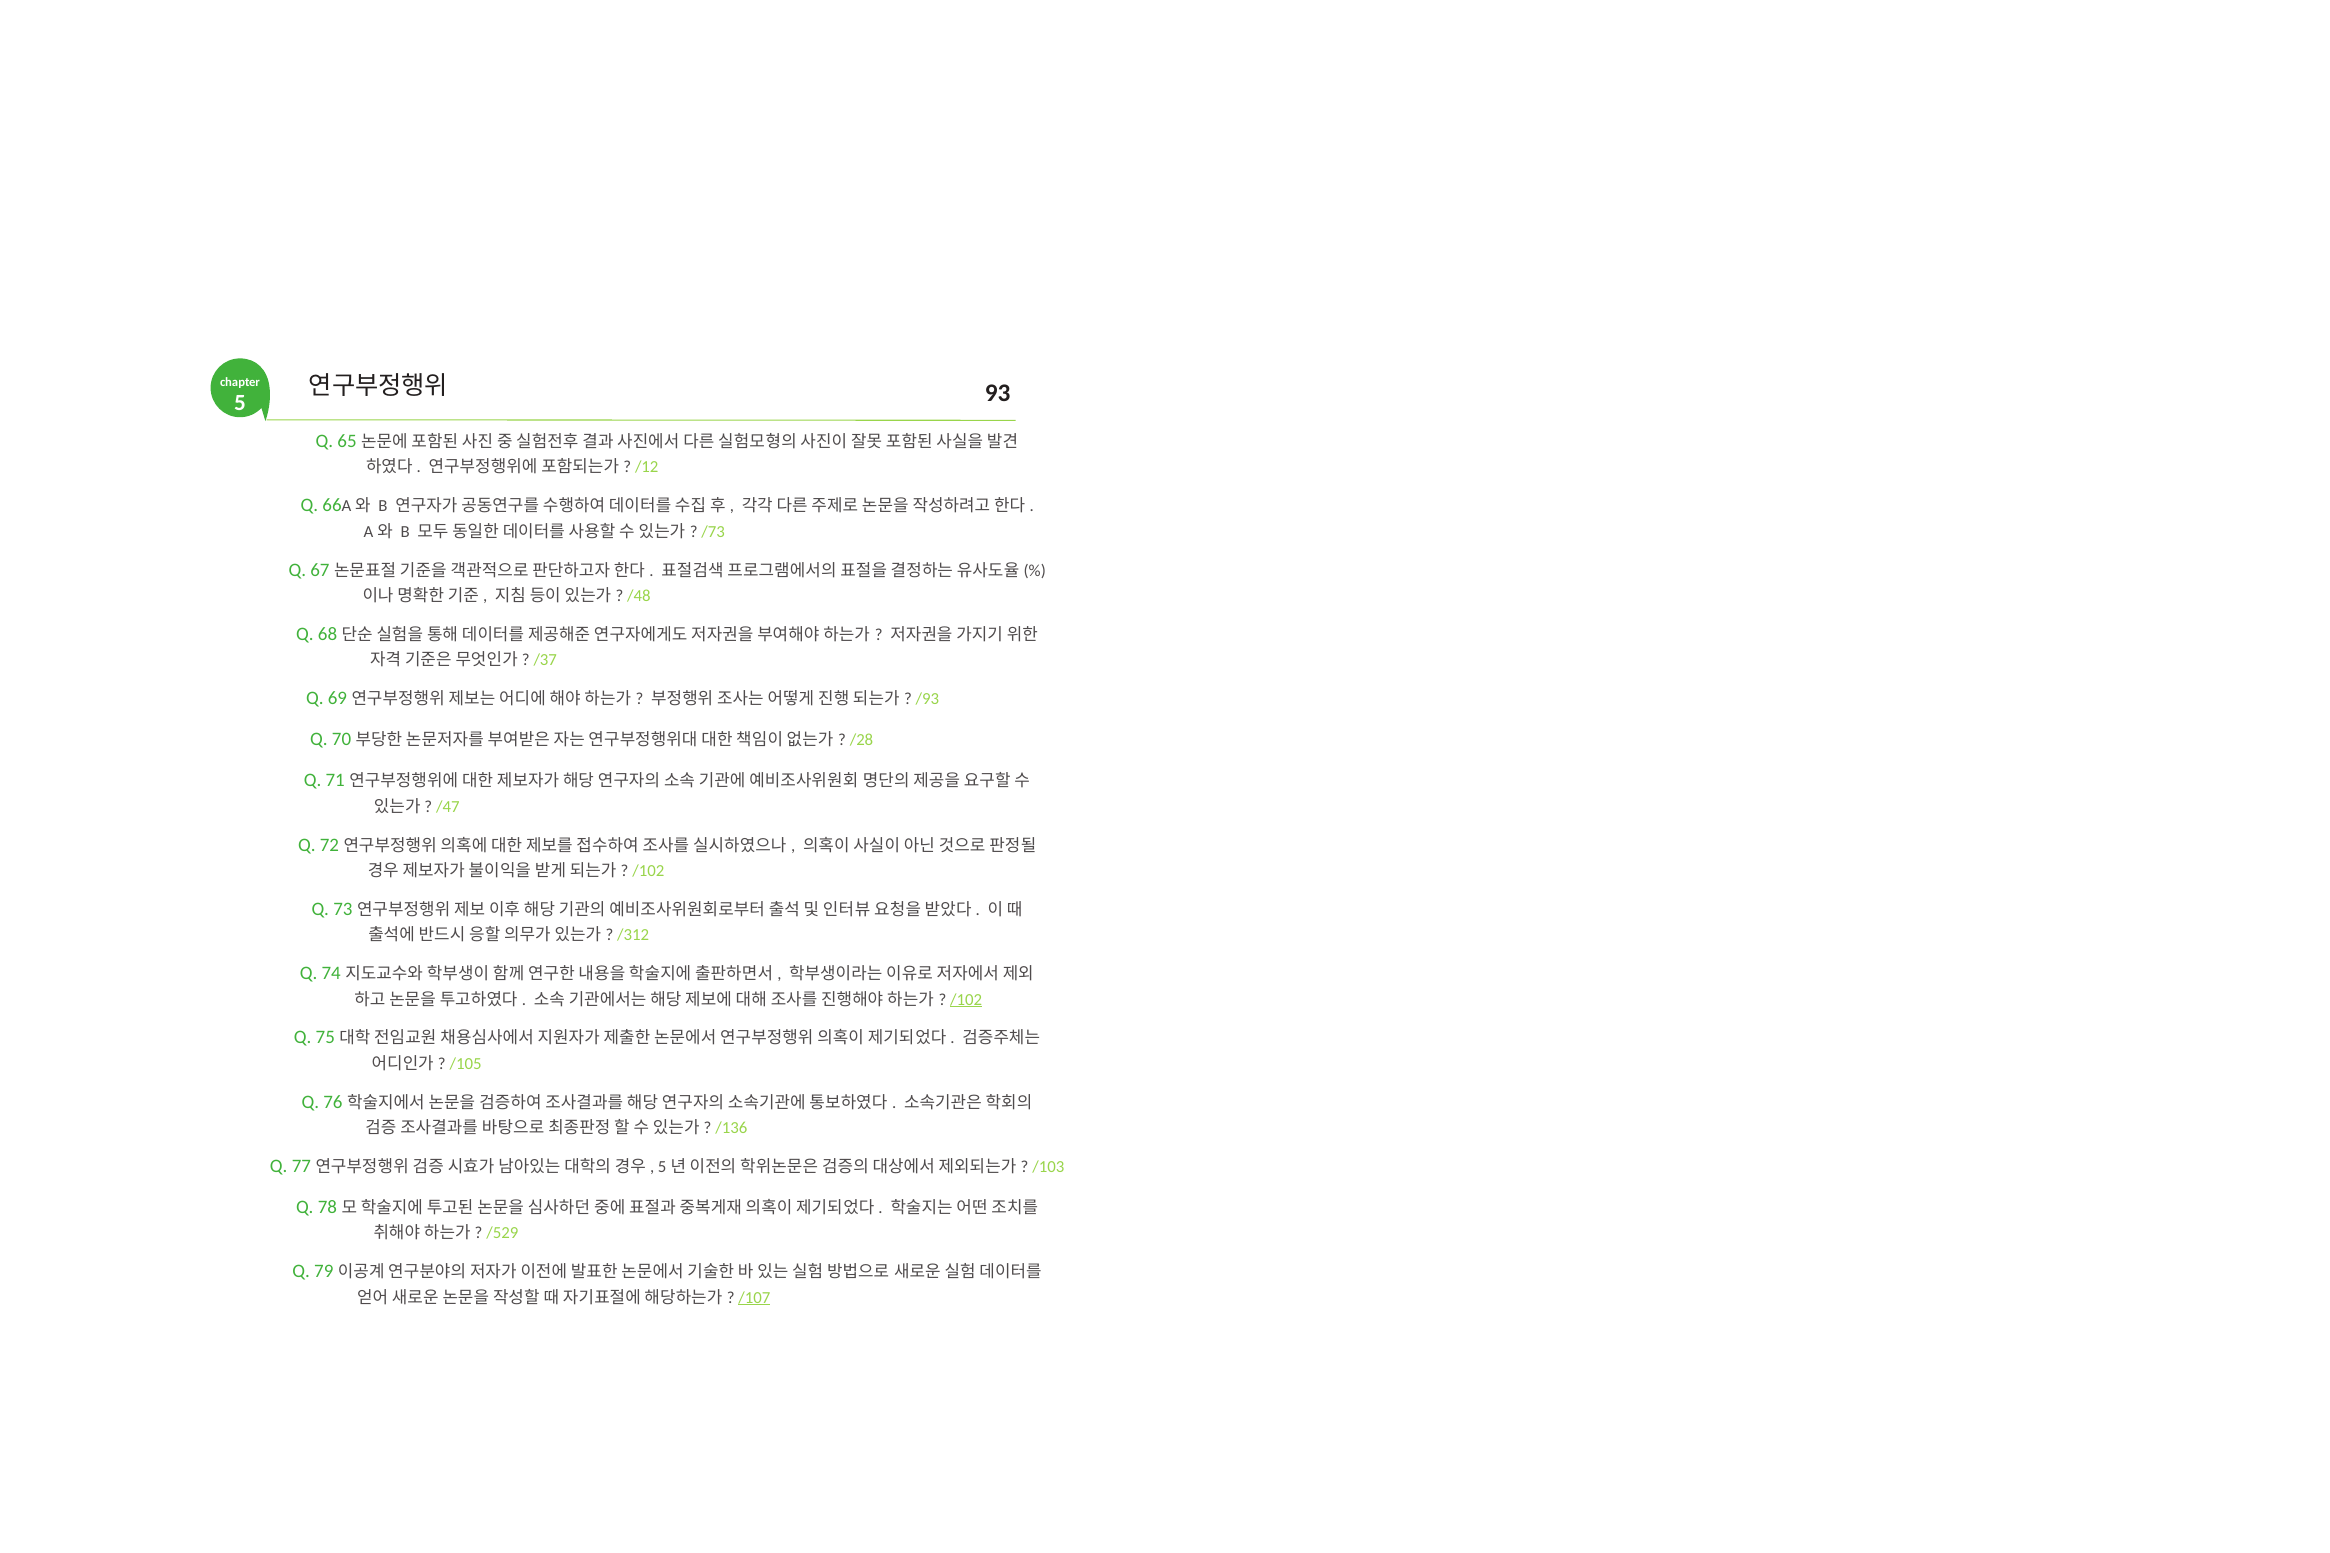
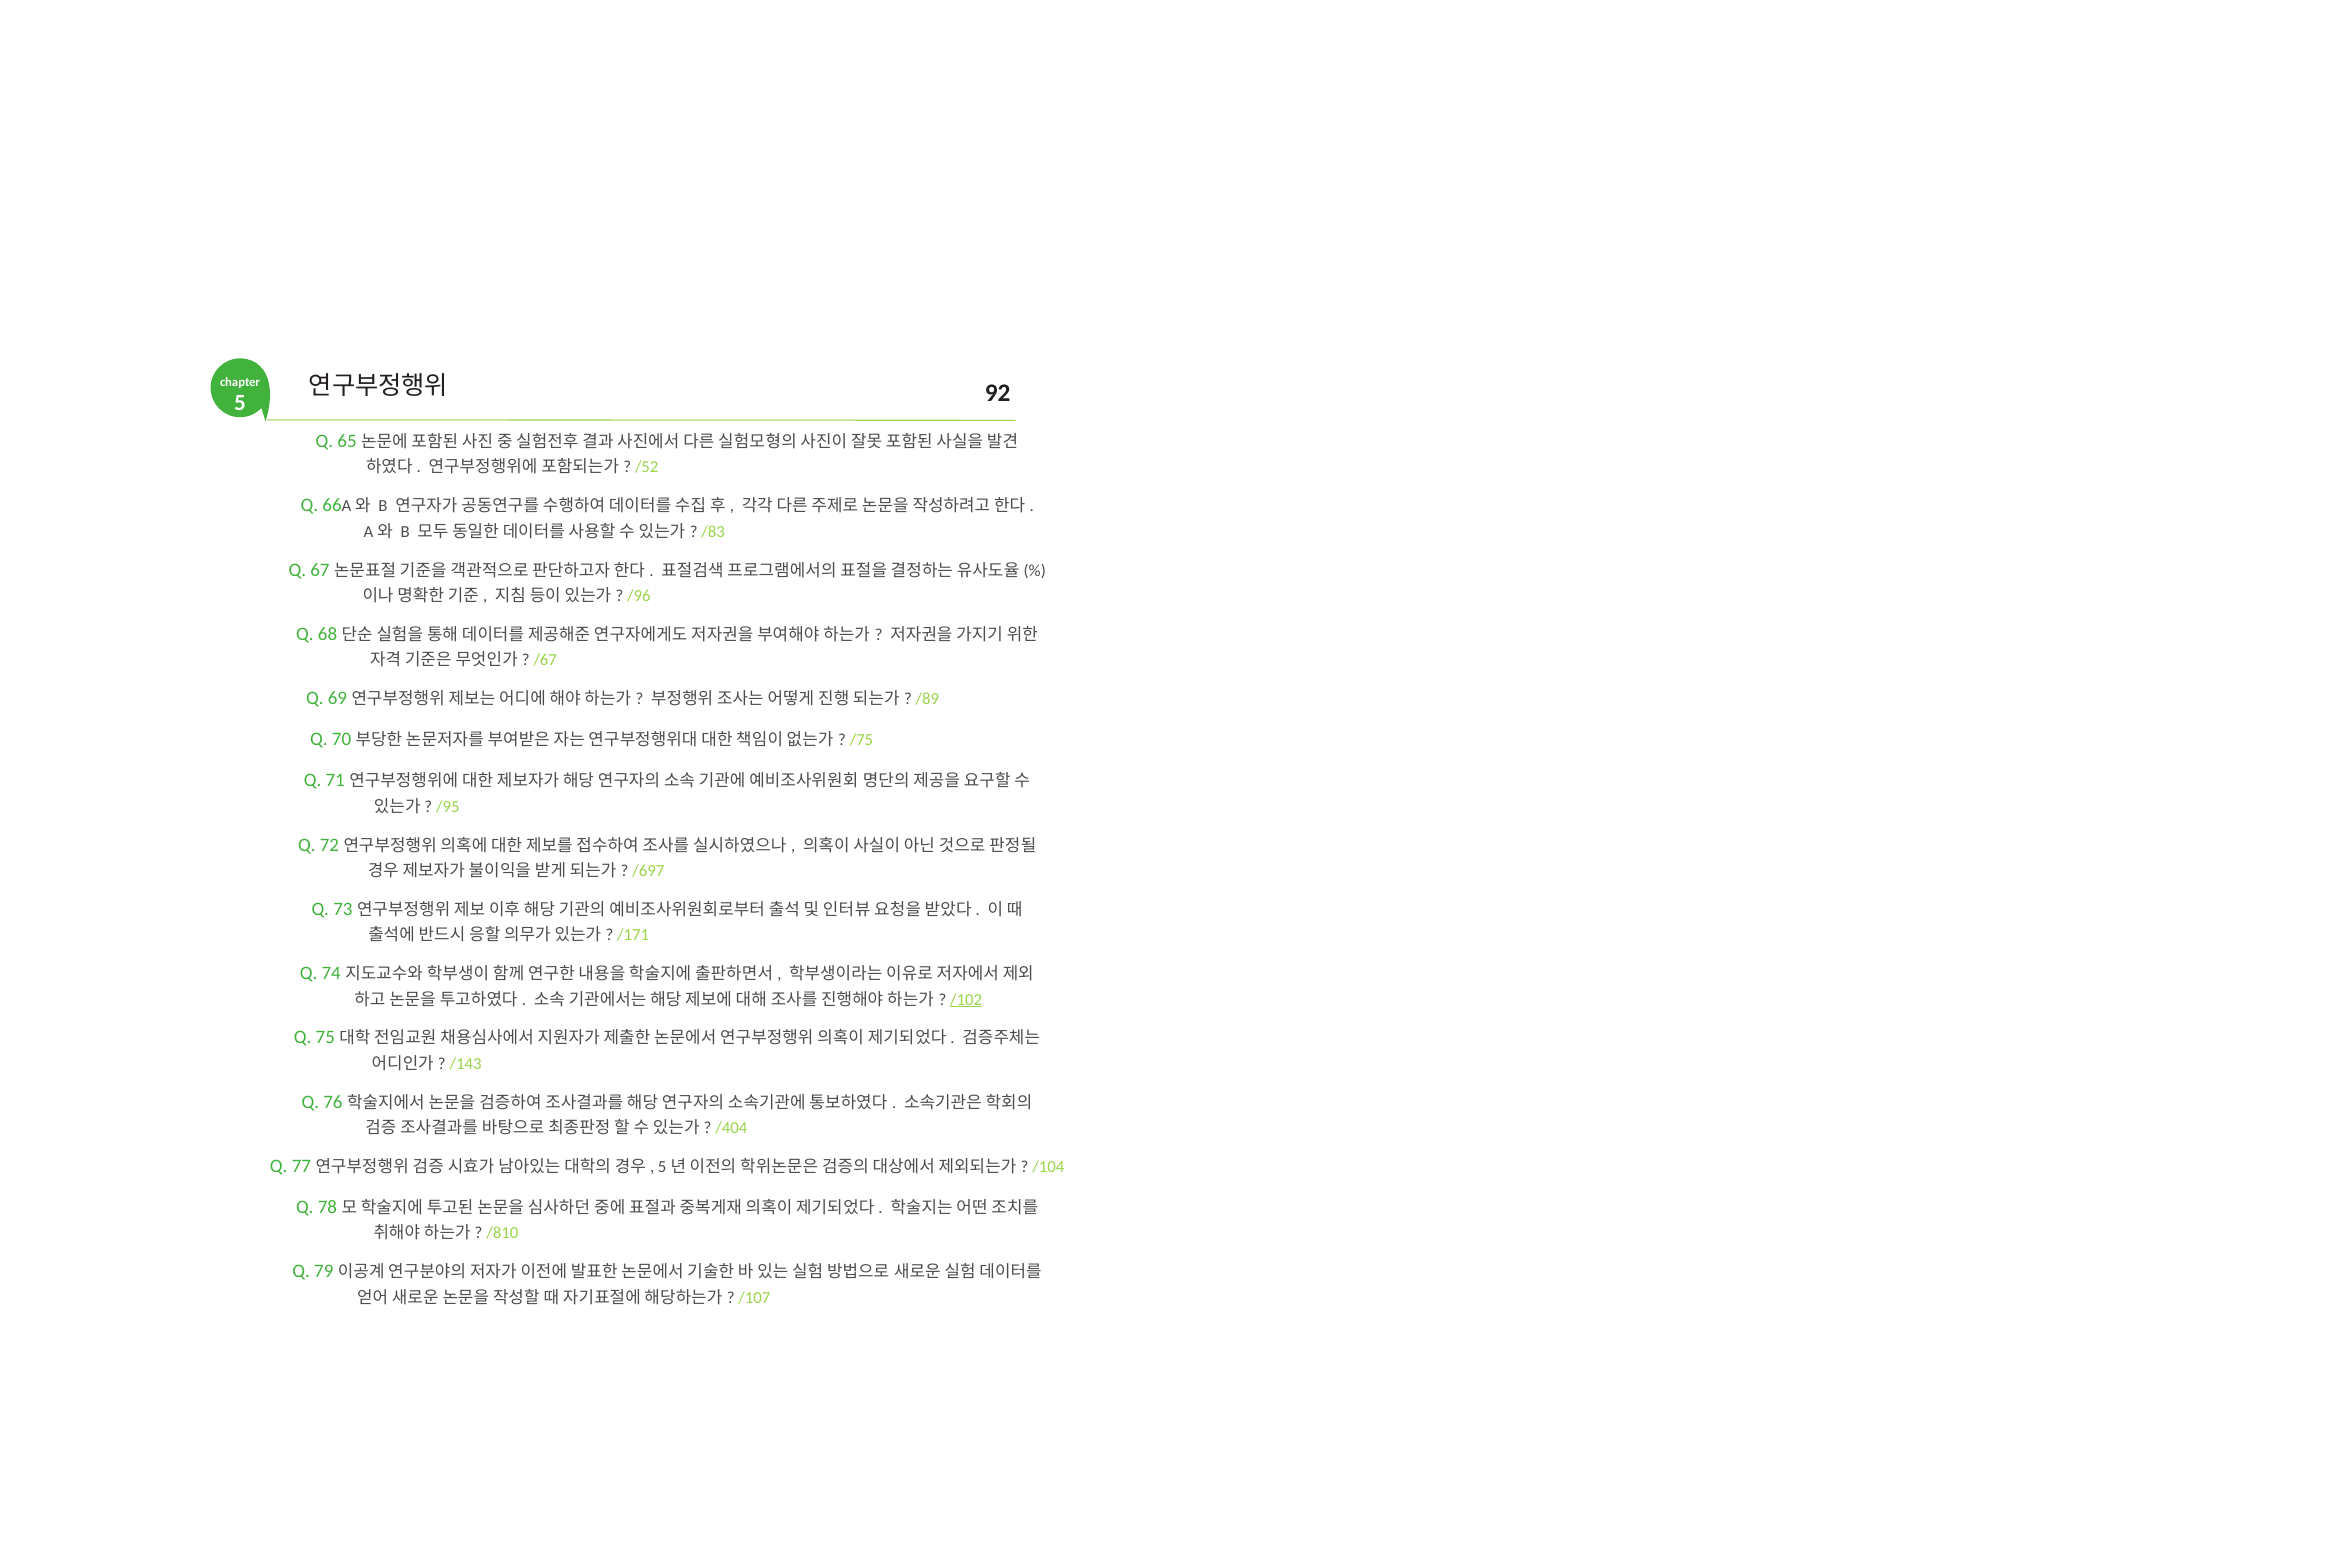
93: 93 -> 92
/12: /12 -> /52
/73: /73 -> /83
/48: /48 -> /96
/37: /37 -> /67
/93: /93 -> /89
/28: /28 -> /75
/47: /47 -> /95
/102 at (648, 871): /102 -> /697
/312: /312 -> /171
/105: /105 -> /143
/136: /136 -> /404
/103: /103 -> /104
/529: /529 -> /810
/107 underline: present -> none
